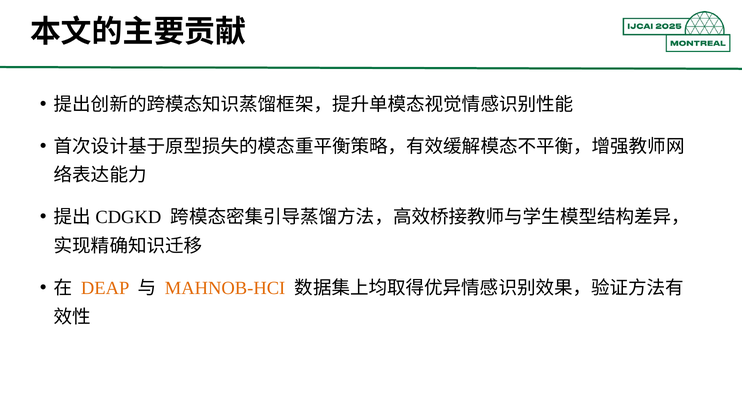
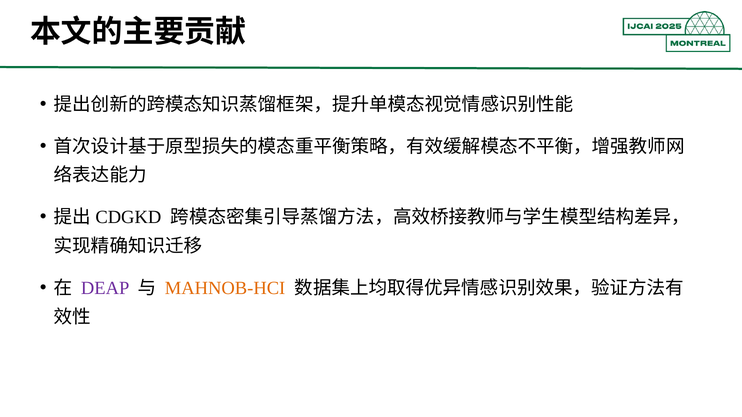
DEAP colour: orange -> purple
